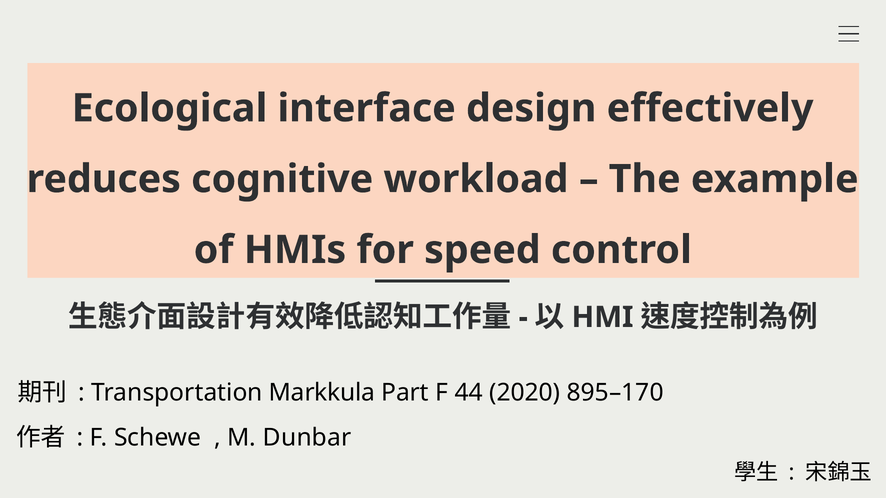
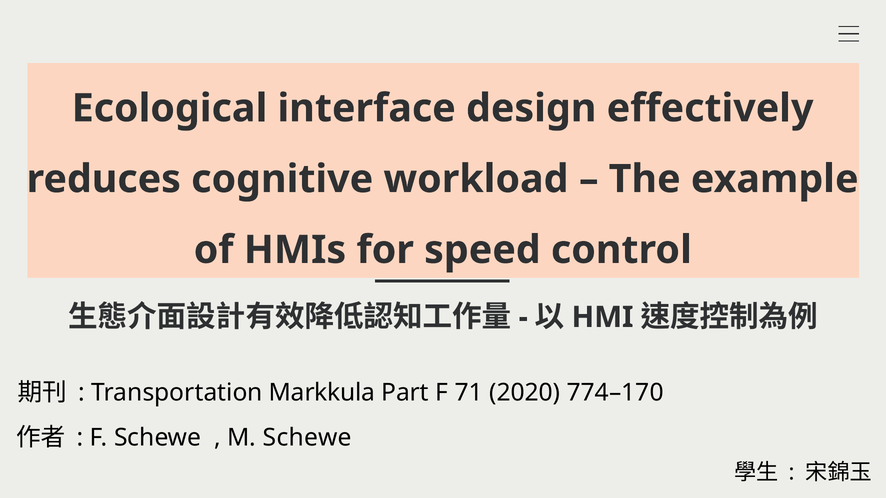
44: 44 -> 71
895–170: 895–170 -> 774–170
M Dunbar: Dunbar -> Schewe
